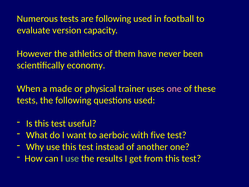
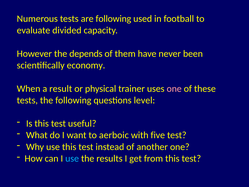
version: version -> divided
athletics: athletics -> depends
made: made -> result
questions used: used -> level
use at (72, 158) colour: light green -> light blue
